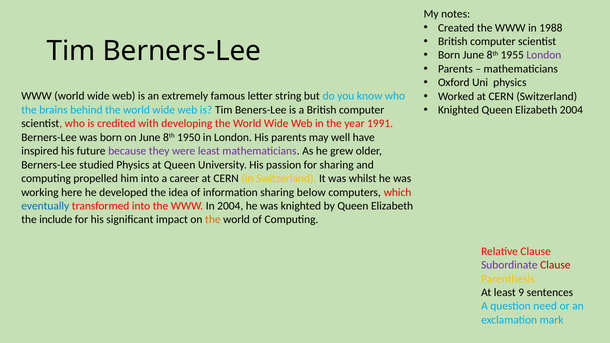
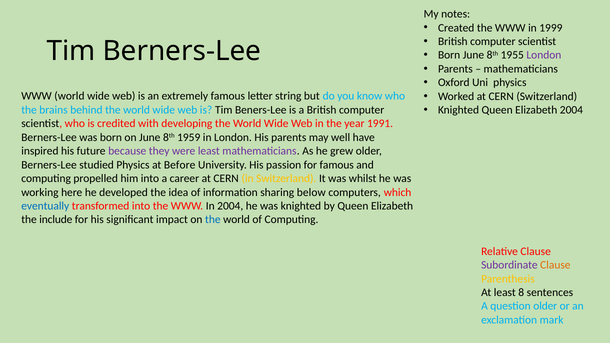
1988: 1988 -> 1999
1950: 1950 -> 1959
at Queen: Queen -> Before
for sharing: sharing -> famous
the at (213, 220) colour: orange -> blue
Clause at (555, 265) colour: red -> orange
9: 9 -> 8
question need: need -> older
